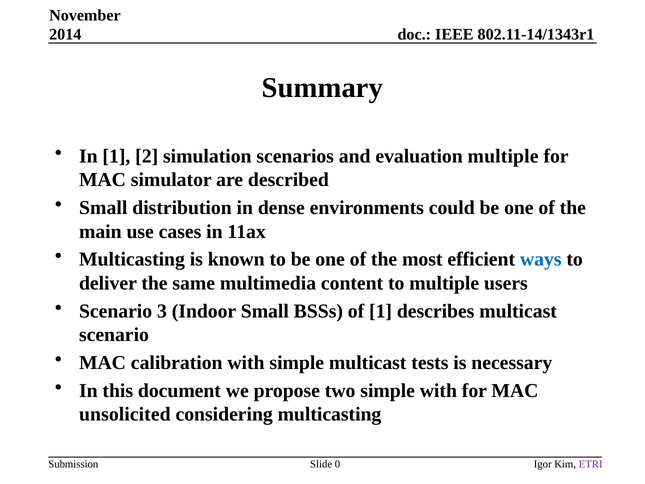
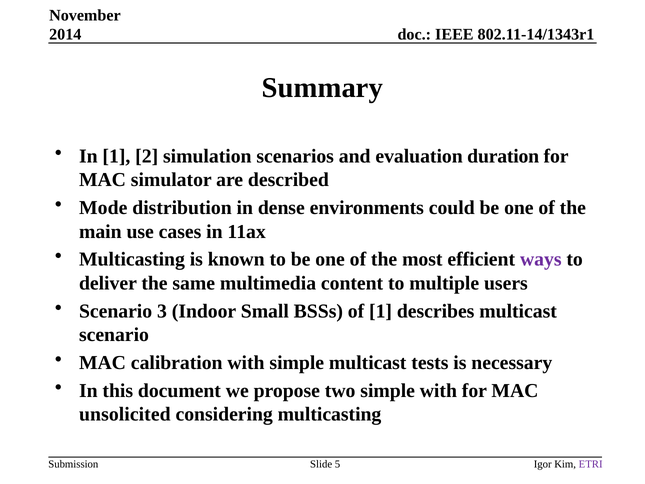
evaluation multiple: multiple -> duration
Small at (103, 208): Small -> Mode
ways colour: blue -> purple
0: 0 -> 5
